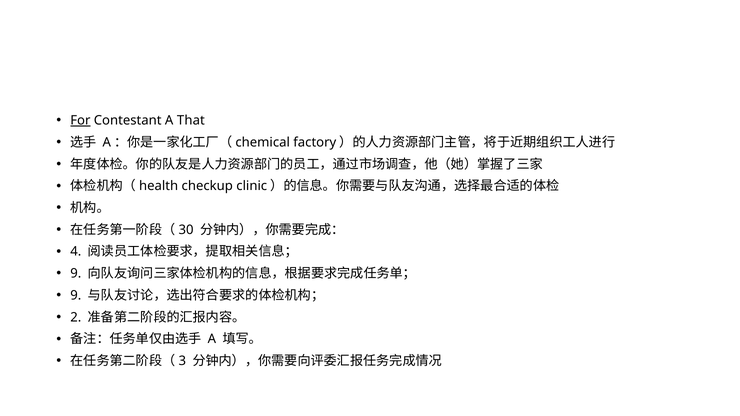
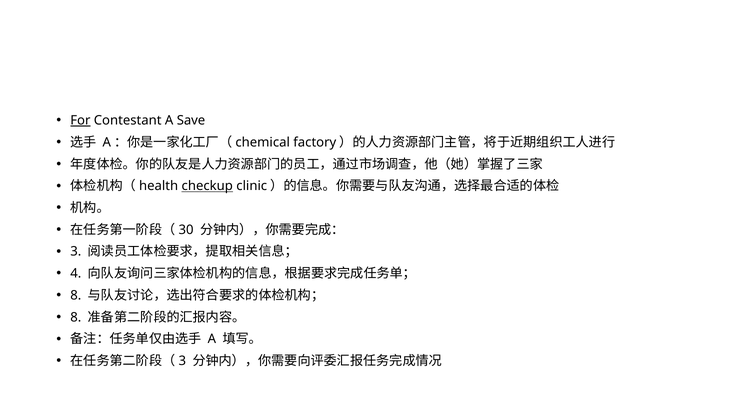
That: That -> Save
checkup underline: none -> present
4: 4 -> 3
9 at (76, 274): 9 -> 4
9 at (76, 296): 9 -> 8
2 at (76, 317): 2 -> 8
